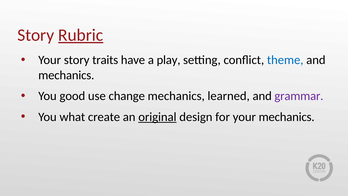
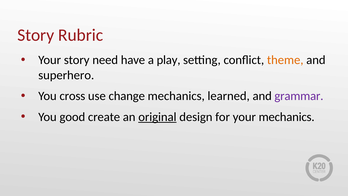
Rubric underline: present -> none
traits: traits -> need
theme colour: blue -> orange
mechanics at (66, 75): mechanics -> superhero
good: good -> cross
what: what -> good
